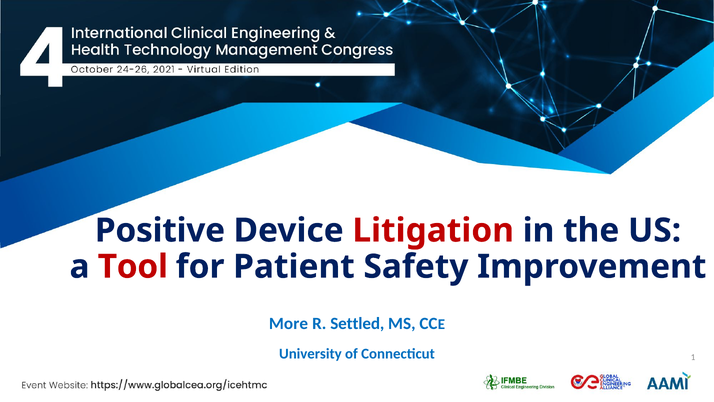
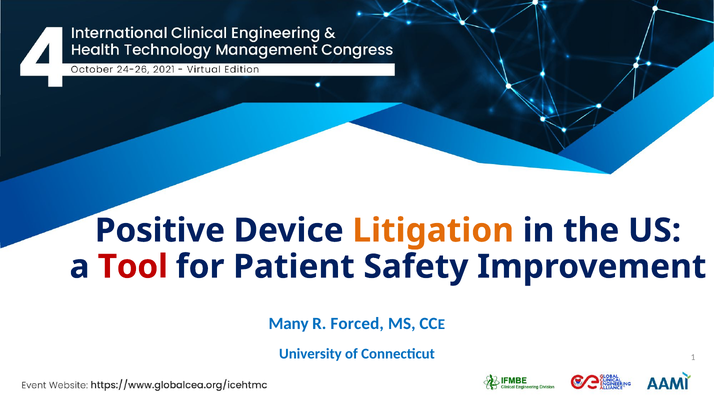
Litigation colour: red -> orange
More: More -> Many
Settled: Settled -> Forced
